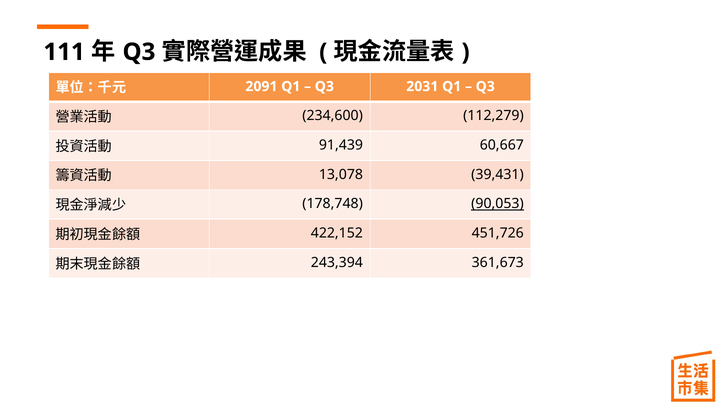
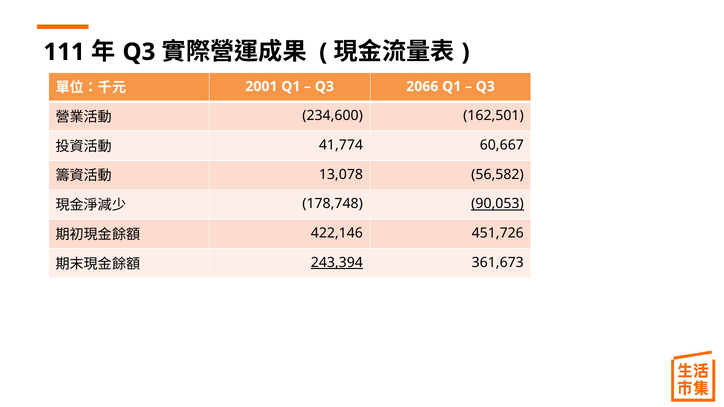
2091: 2091 -> 2001
2031: 2031 -> 2066
112,279: 112,279 -> 162,501
91,439: 91,439 -> 41,774
39,431: 39,431 -> 56,582
422,152: 422,152 -> 422,146
243,394 underline: none -> present
